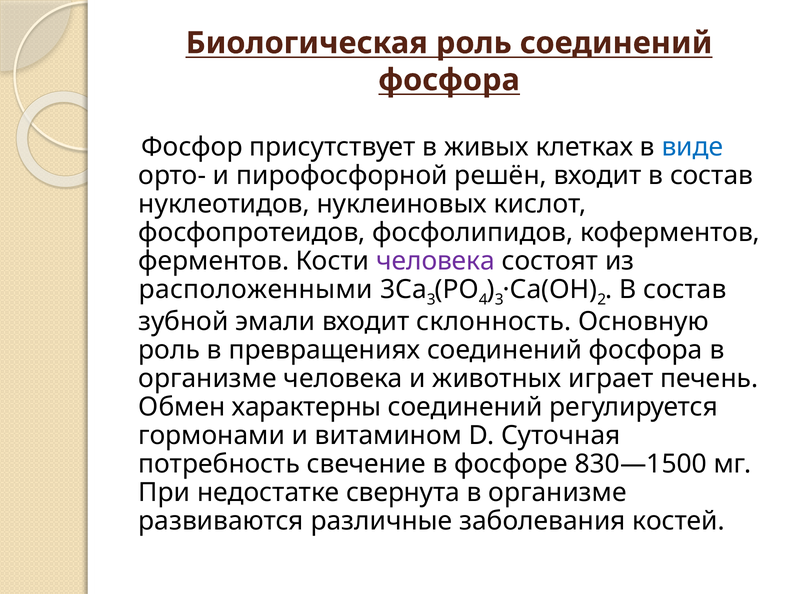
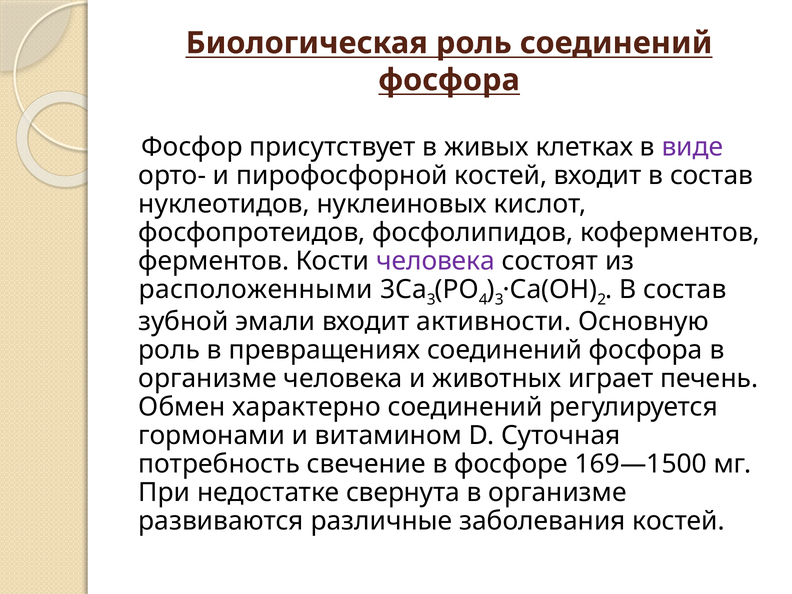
виде colour: blue -> purple
пирофосфорной решён: решён -> костей
склонность: склонность -> активности
характерны: характерны -> характерно
830—1500: 830—1500 -> 169—1500
